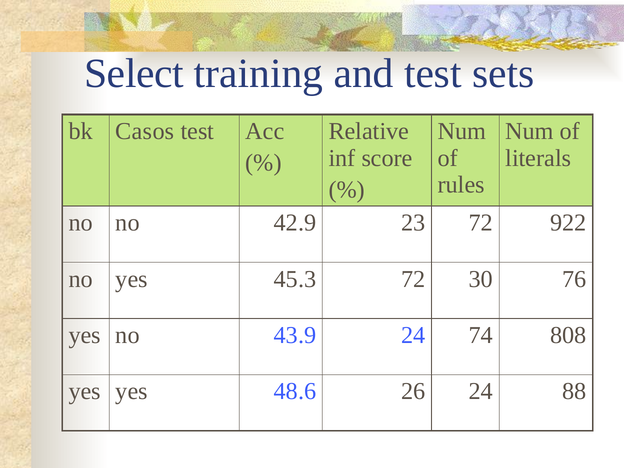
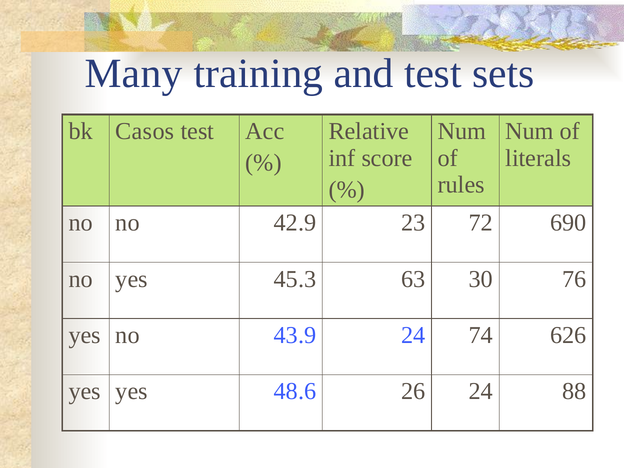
Select: Select -> Many
922: 922 -> 690
45.3 72: 72 -> 63
808: 808 -> 626
